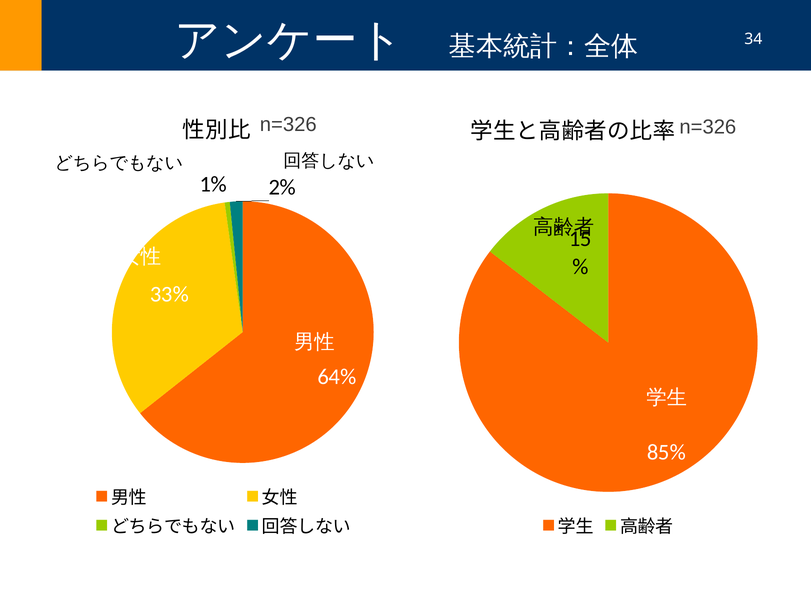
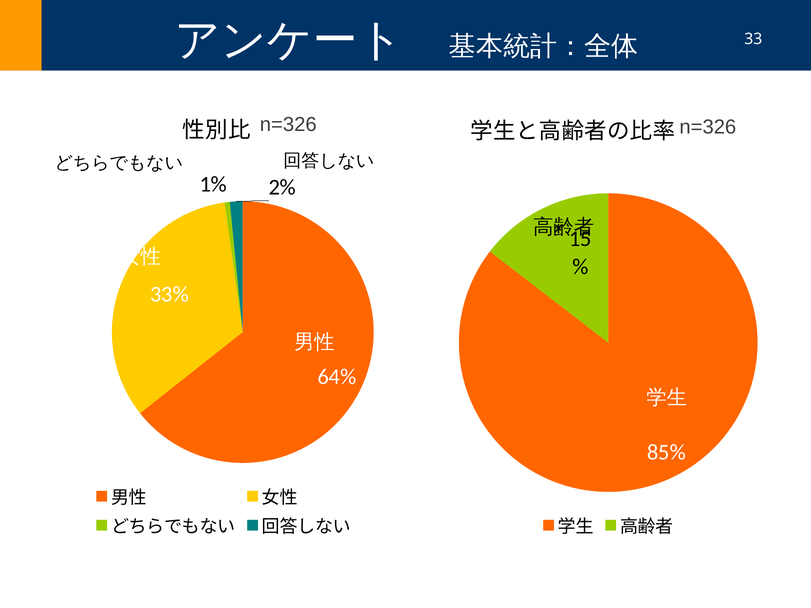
34: 34 -> 33
